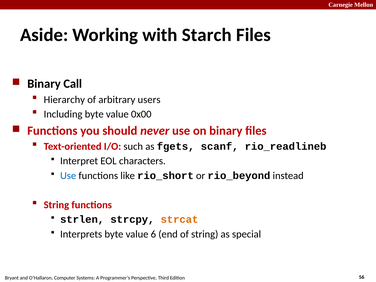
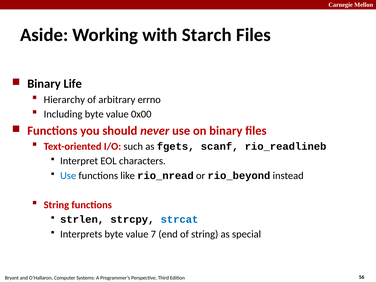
Call: Call -> Life
users: users -> errno
rio_short: rio_short -> rio_nread
strcat colour: orange -> blue
6: 6 -> 7
